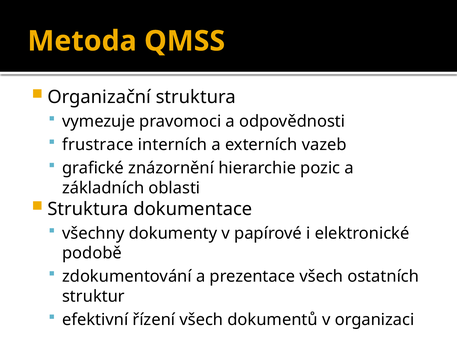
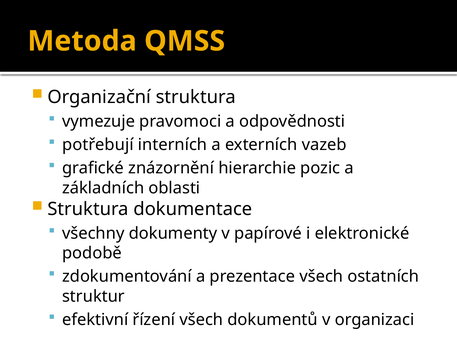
frustrace: frustrace -> potřebují
